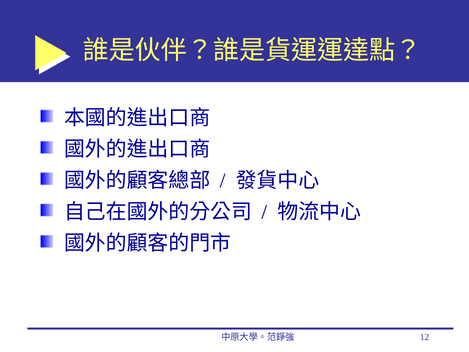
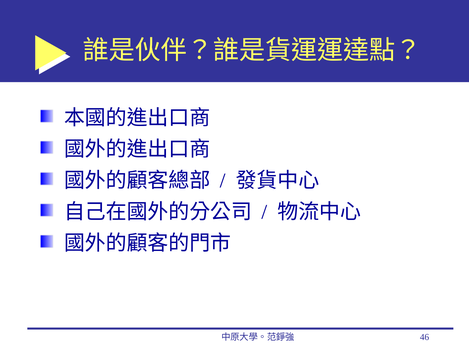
12: 12 -> 46
